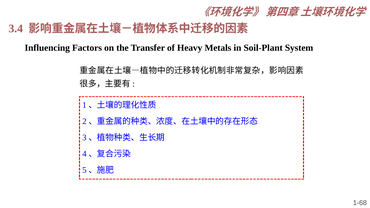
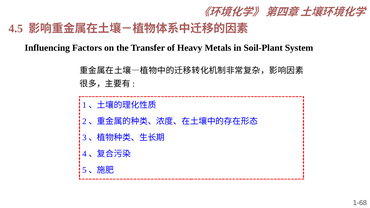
3.4: 3.4 -> 4.5
